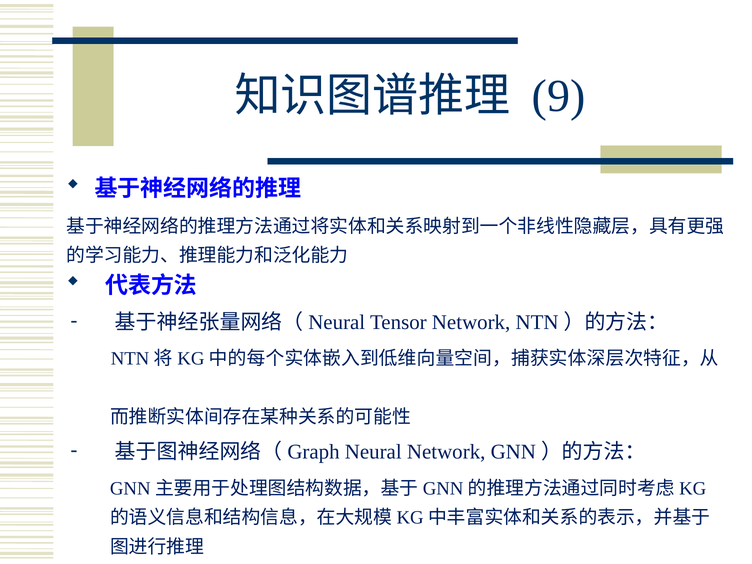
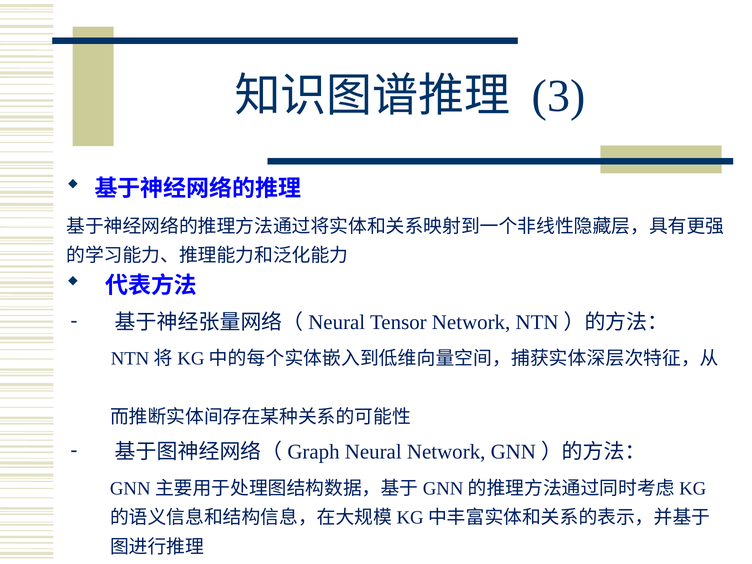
9: 9 -> 3
